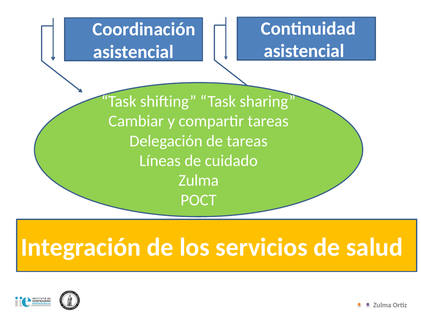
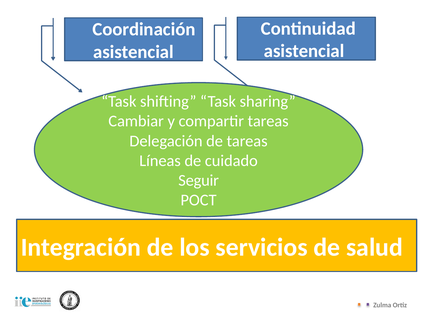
Zulma at (199, 180): Zulma -> Seguir
